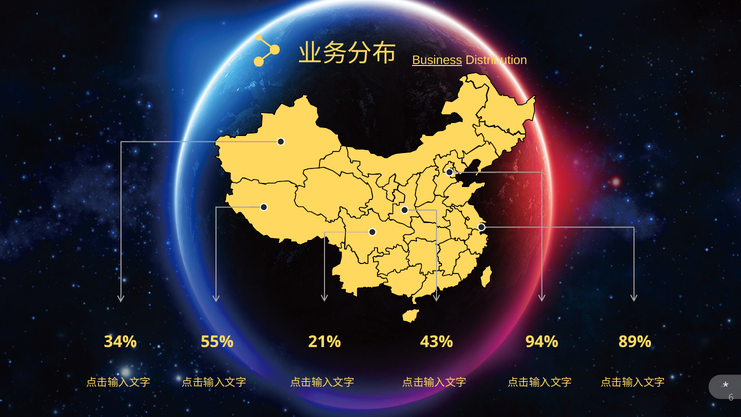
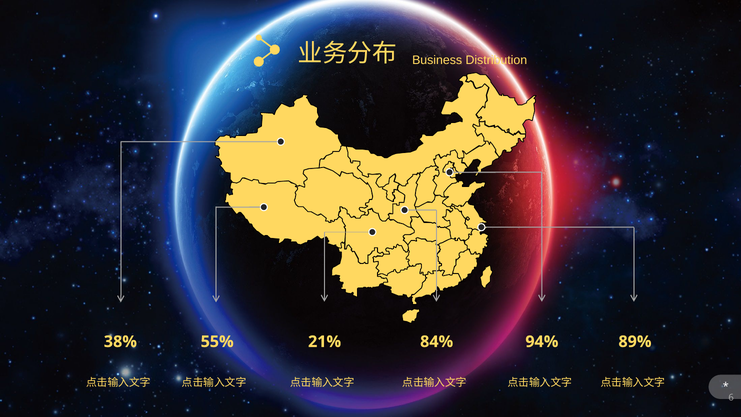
Business underline: present -> none
34%: 34% -> 38%
43%: 43% -> 84%
